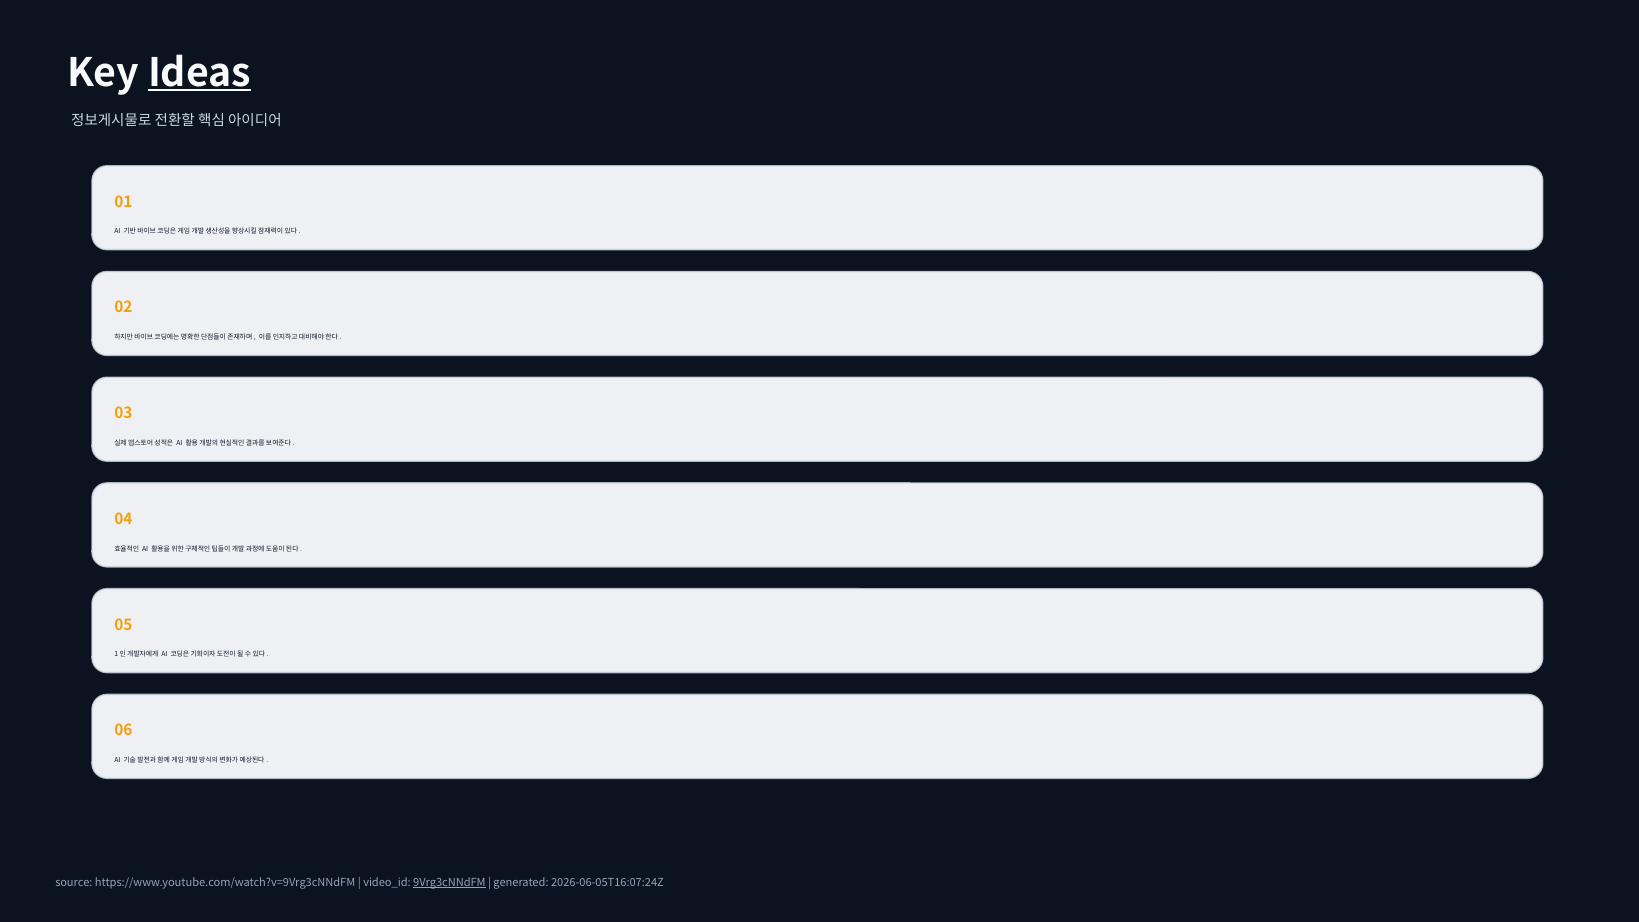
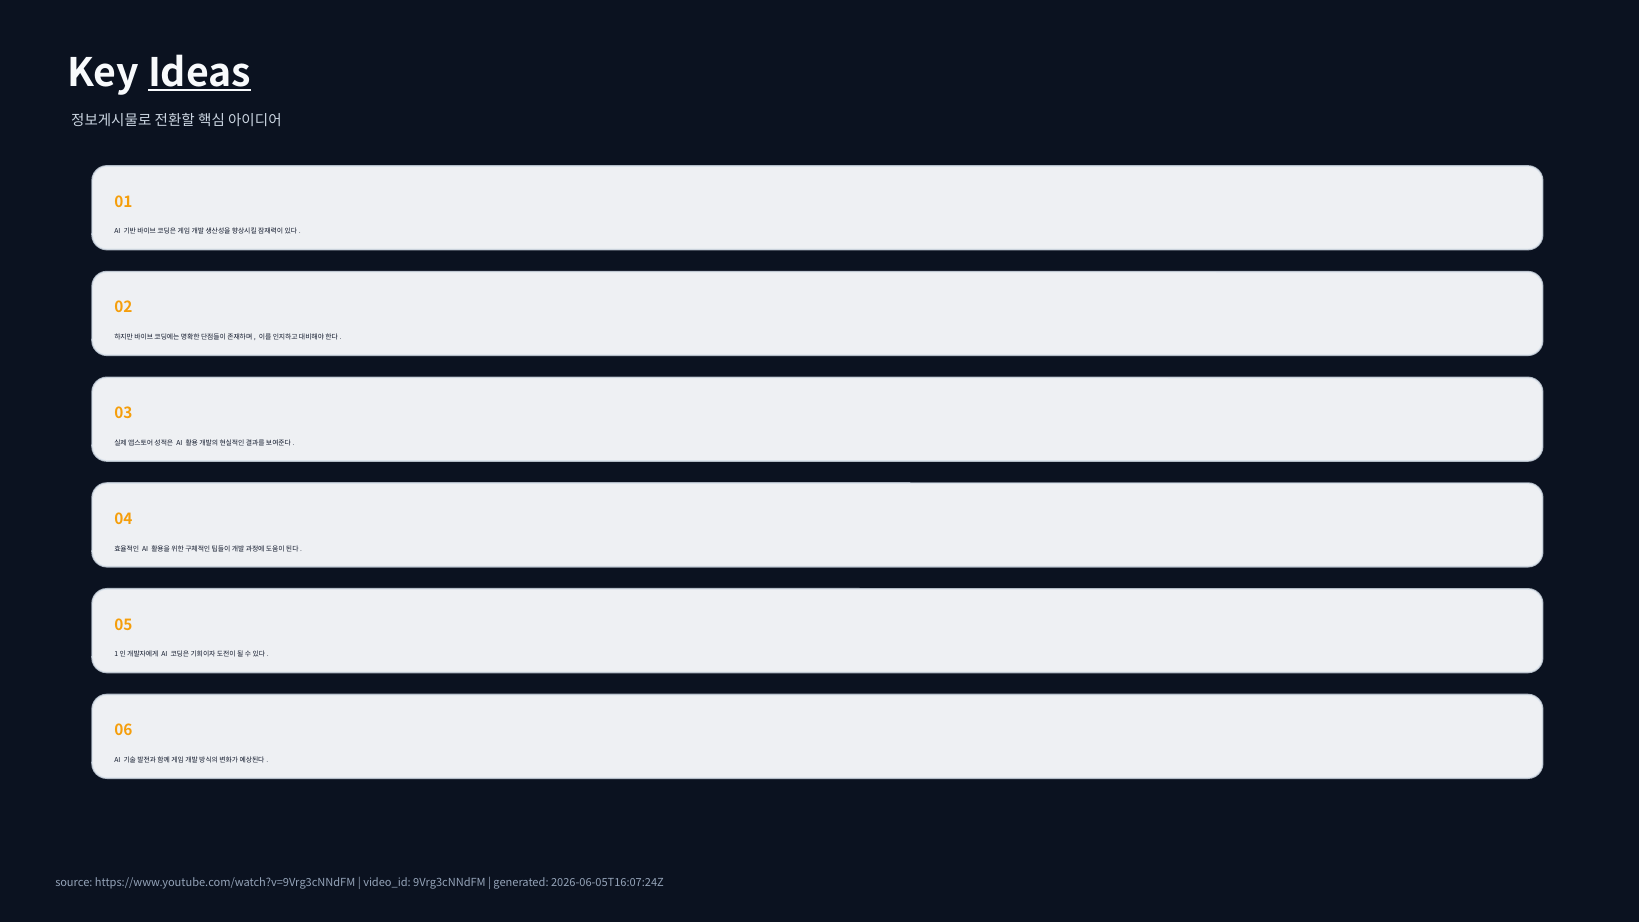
9Vrg3cNNdFM underline: present -> none
